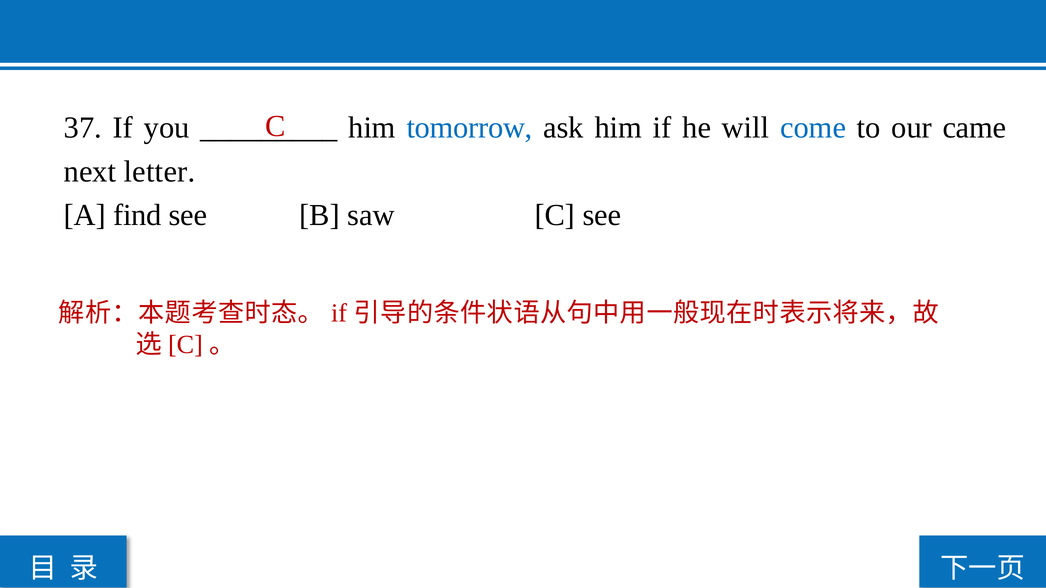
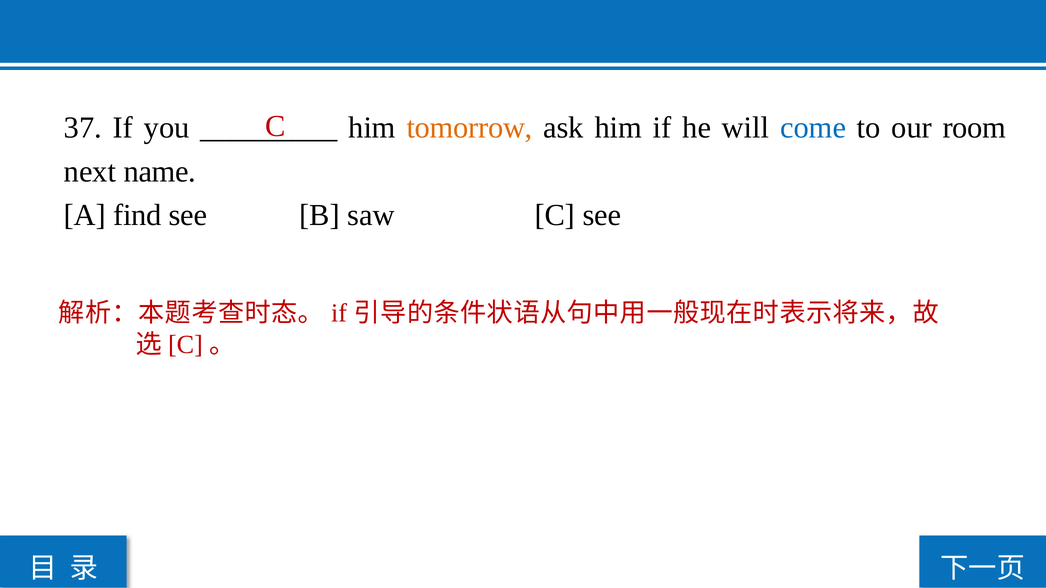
tomorrow colour: blue -> orange
came: came -> room
letter: letter -> name
